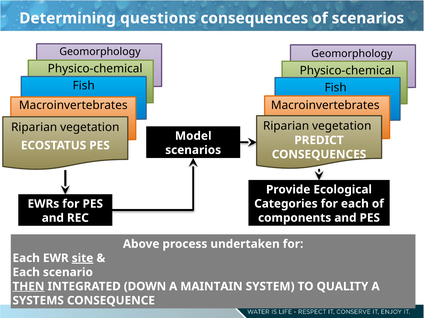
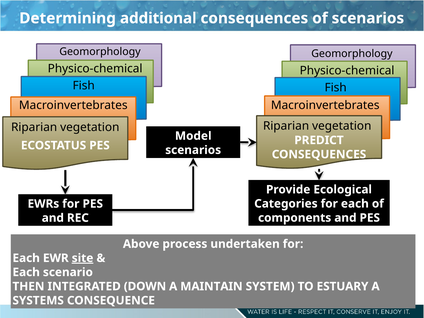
questions: questions -> additional
THEN underline: present -> none
QUALITY: QUALITY -> ESTUARY
